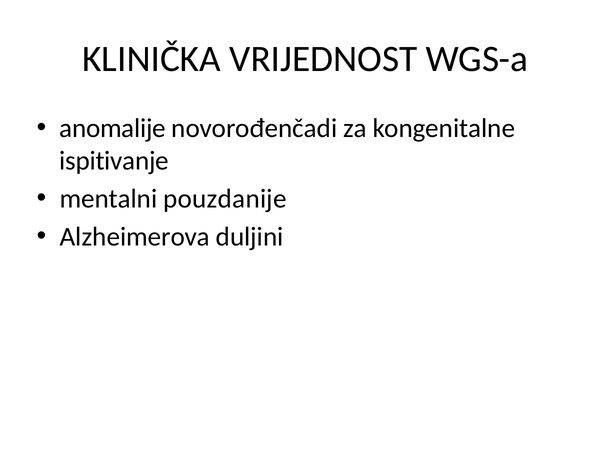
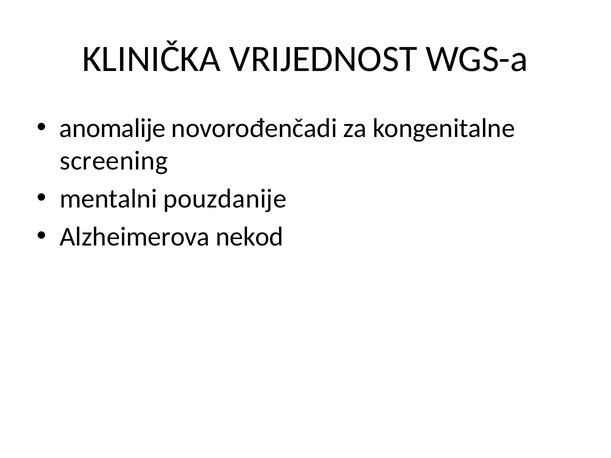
ispitivanje: ispitivanje -> screening
duljini: duljini -> nekod
